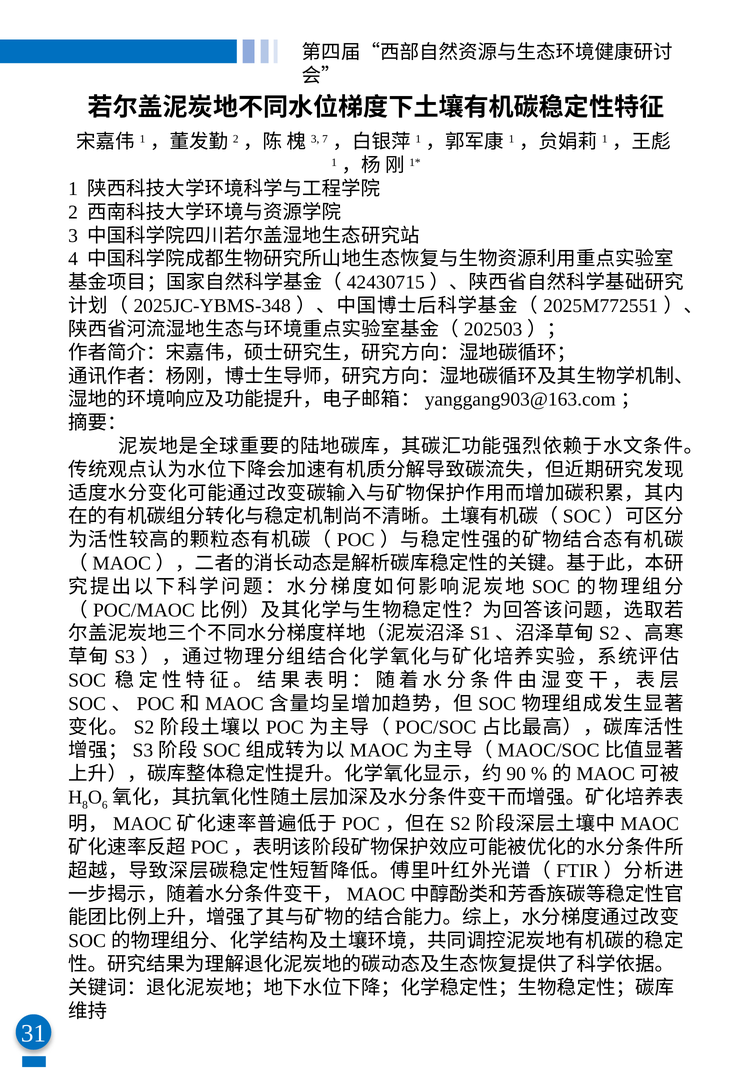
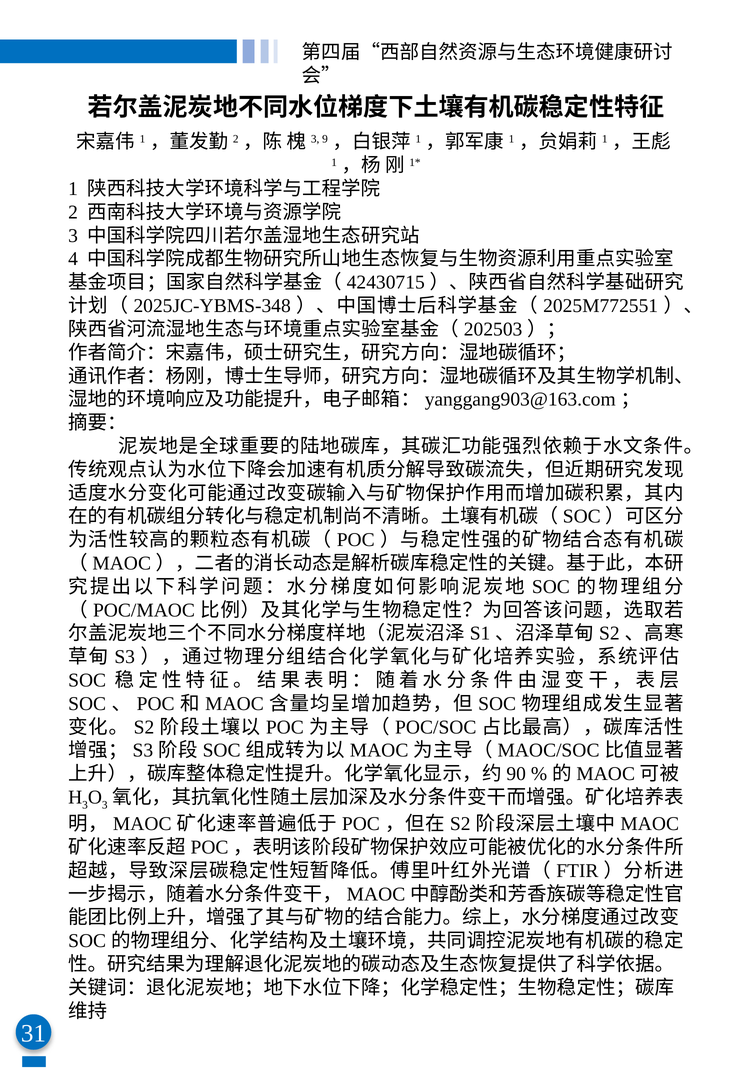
7: 7 -> 9
8 at (85, 805): 8 -> 3
6 at (105, 805): 6 -> 3
